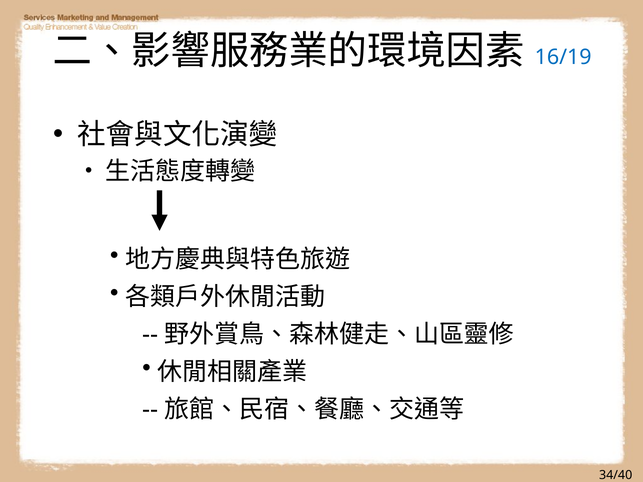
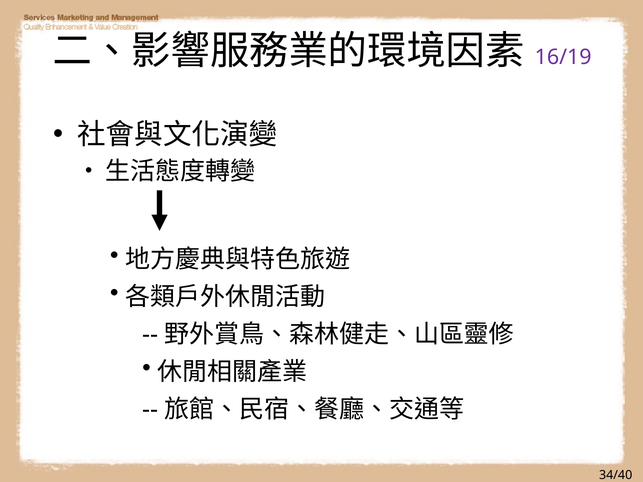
16/19 colour: blue -> purple
